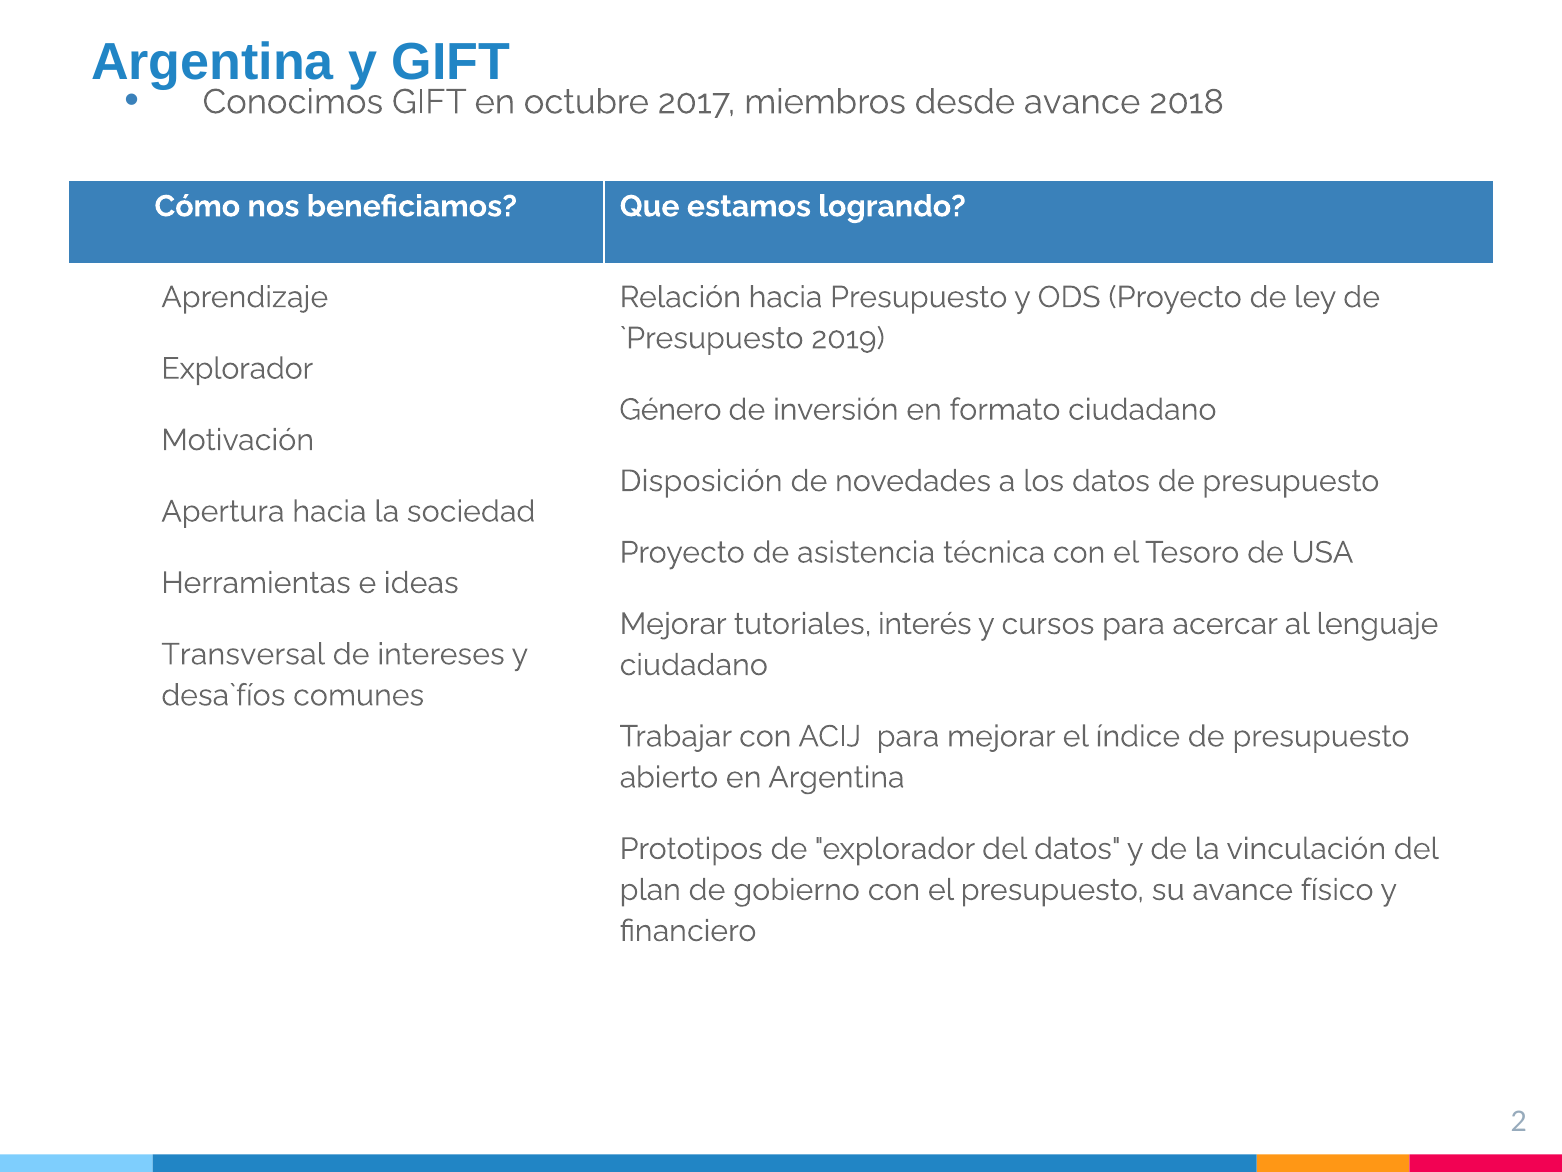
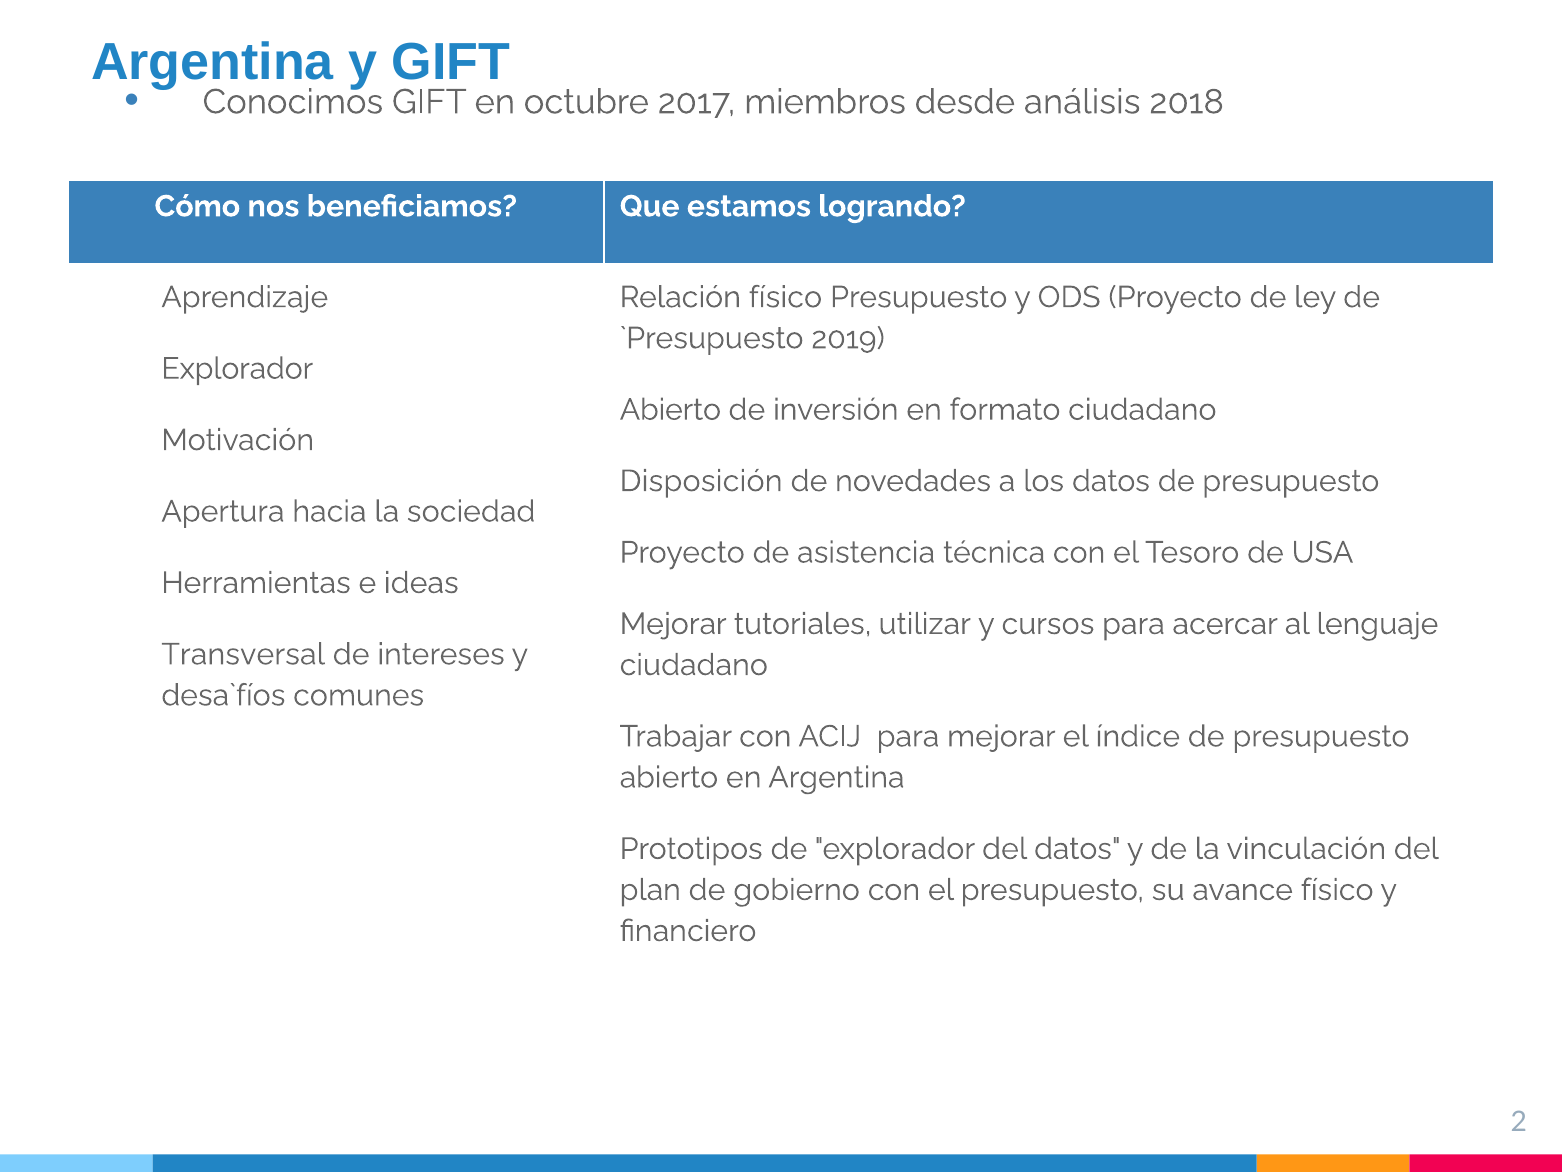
desde avance: avance -> análisis
Relación hacia: hacia -> físico
Género at (670, 410): Género -> Abierto
interés: interés -> utilizar
